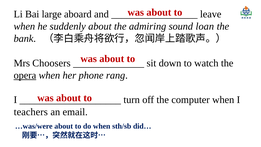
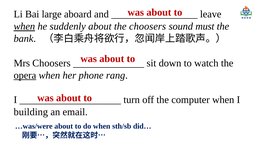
when at (24, 26) underline: none -> present
the admiring: admiring -> choosers
loan: loan -> must
teachers: teachers -> building
